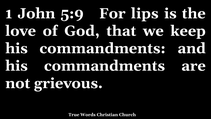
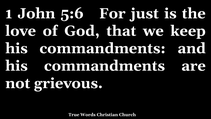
5:9: 5:9 -> 5:6
lips: lips -> just
